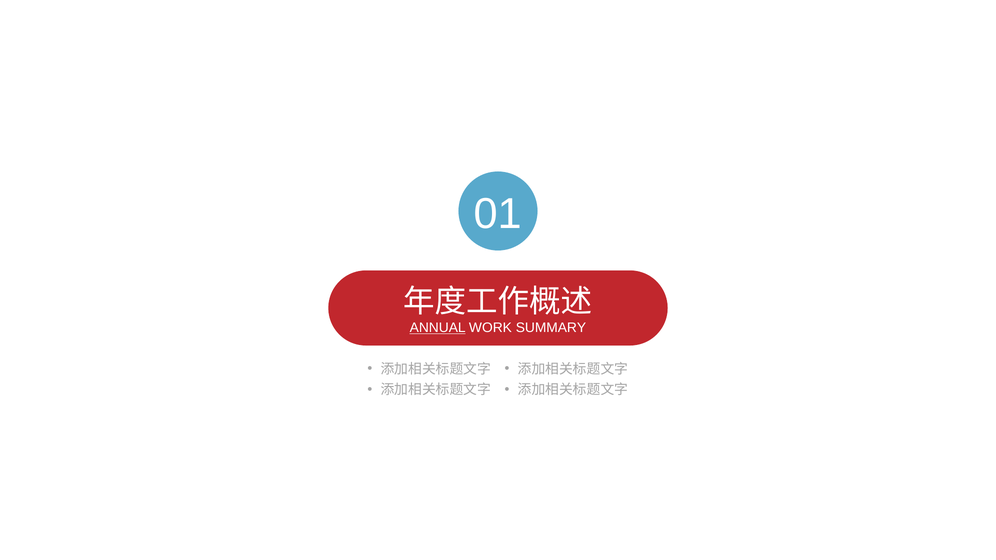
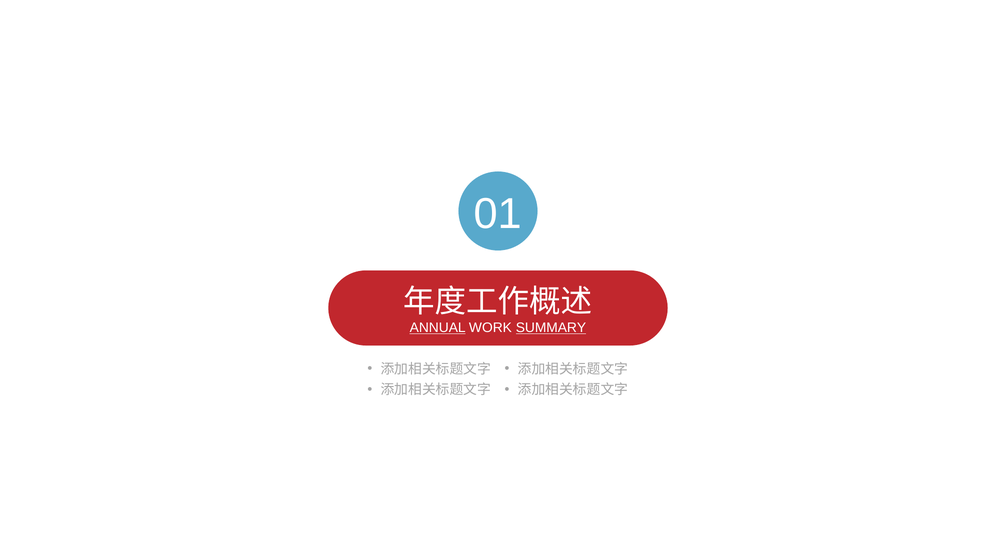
SUMMARY underline: none -> present
